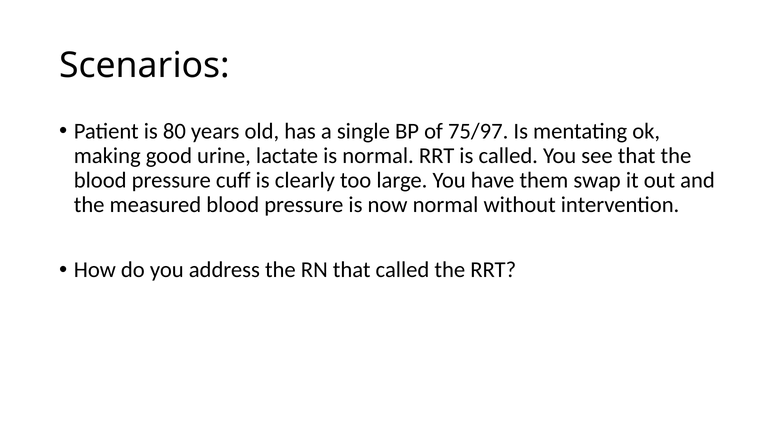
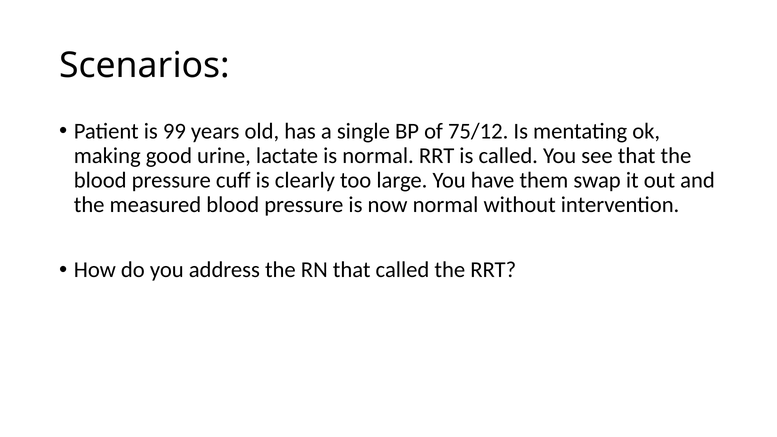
80: 80 -> 99
75/97: 75/97 -> 75/12
